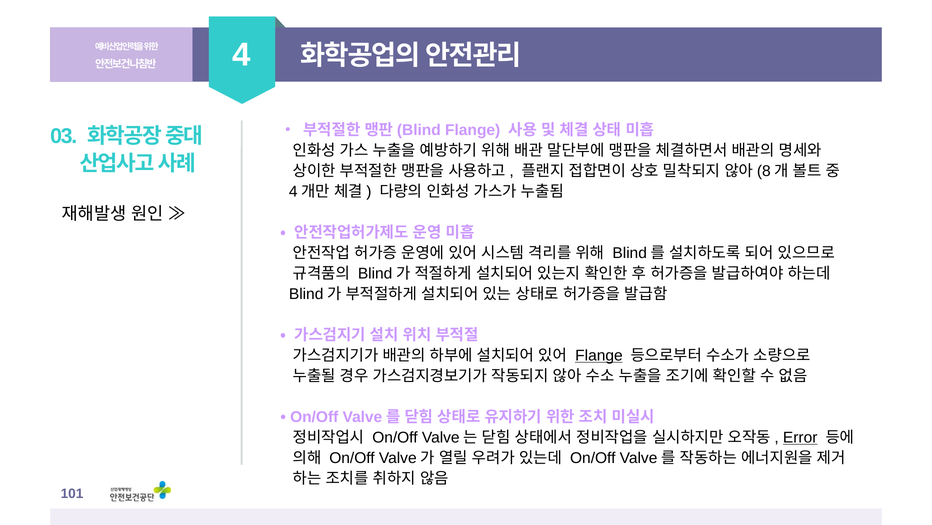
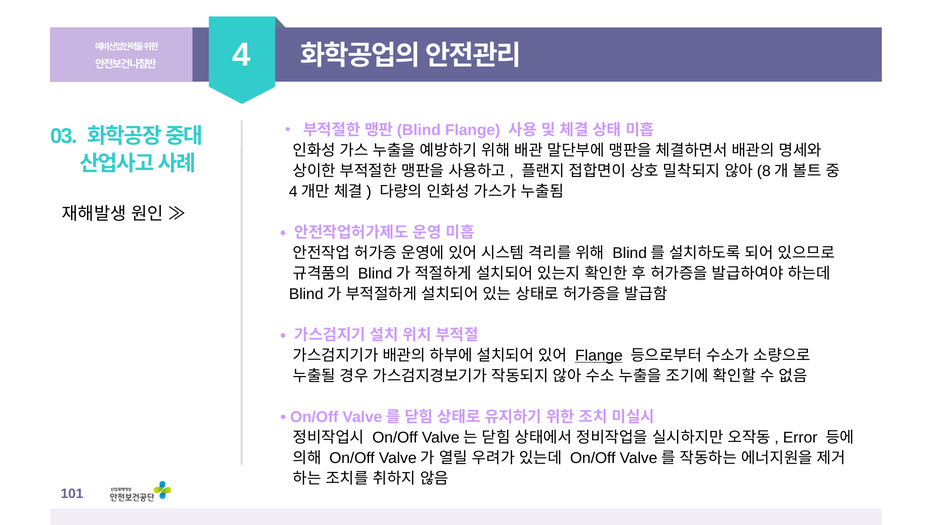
Error underline: present -> none
